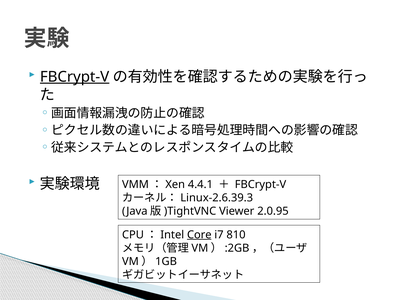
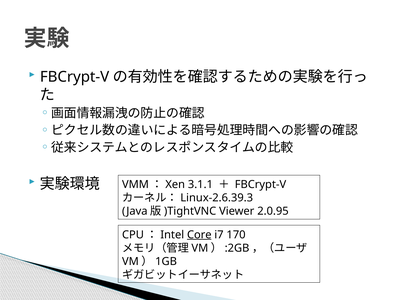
FBCrypt-V at (75, 77) underline: present -> none
4.4.1: 4.4.1 -> 3.1.1
810: 810 -> 170
